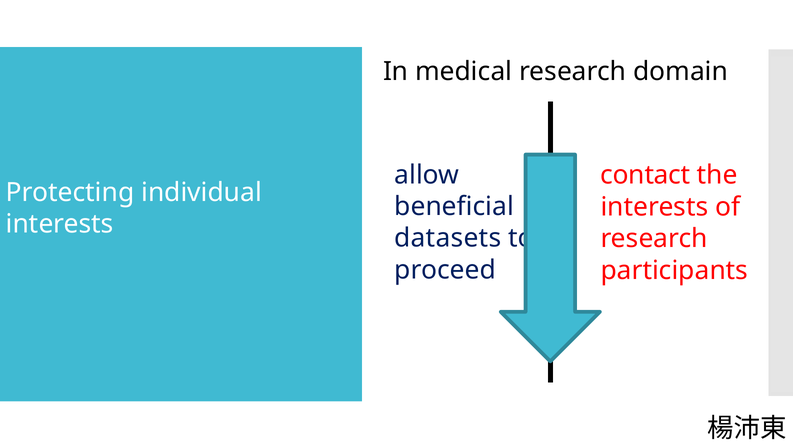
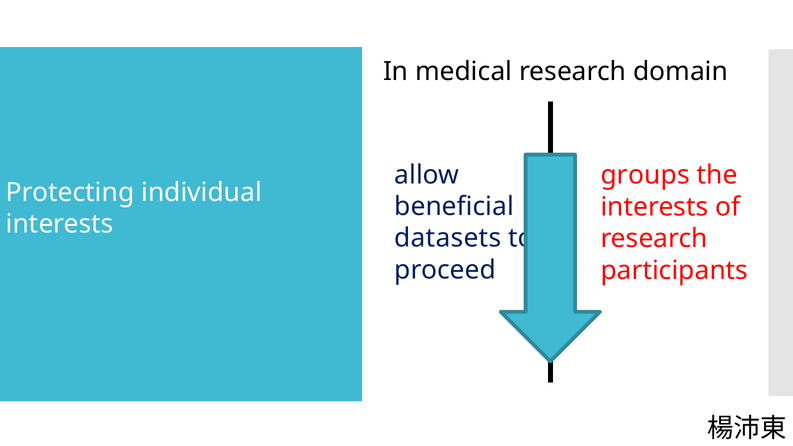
contact: contact -> groups
